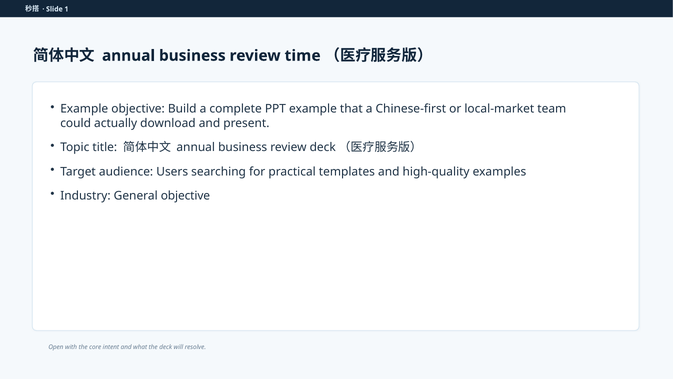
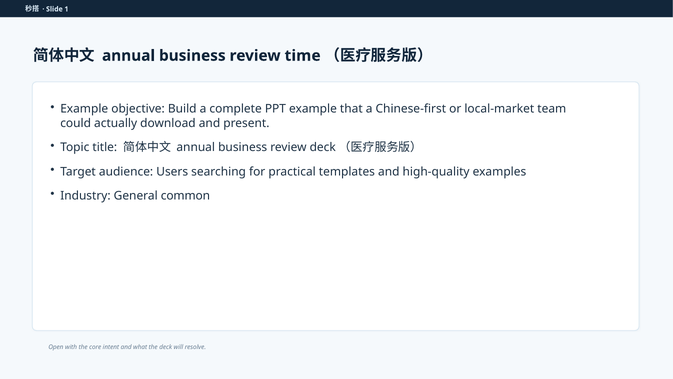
General objective: objective -> common
